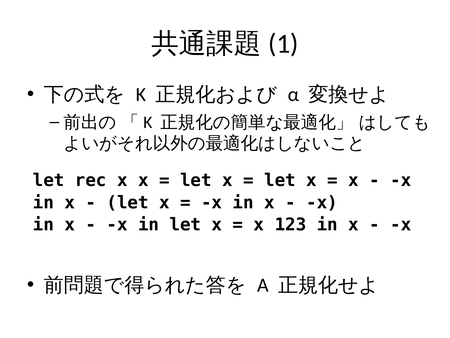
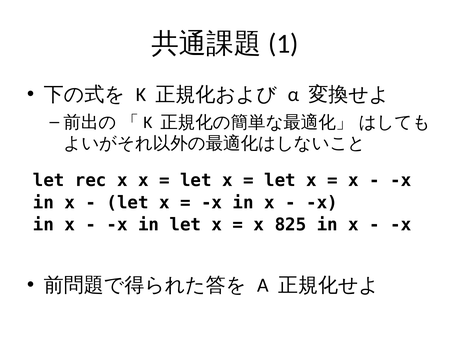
123: 123 -> 825
